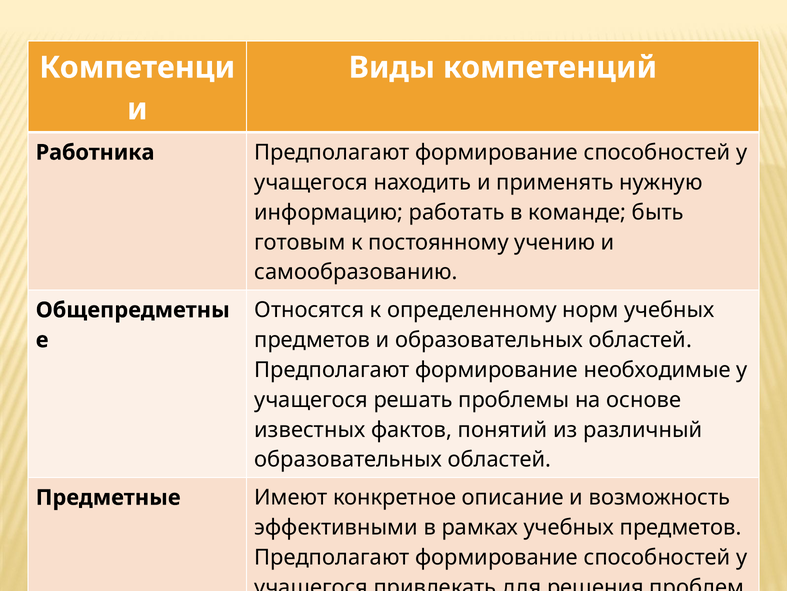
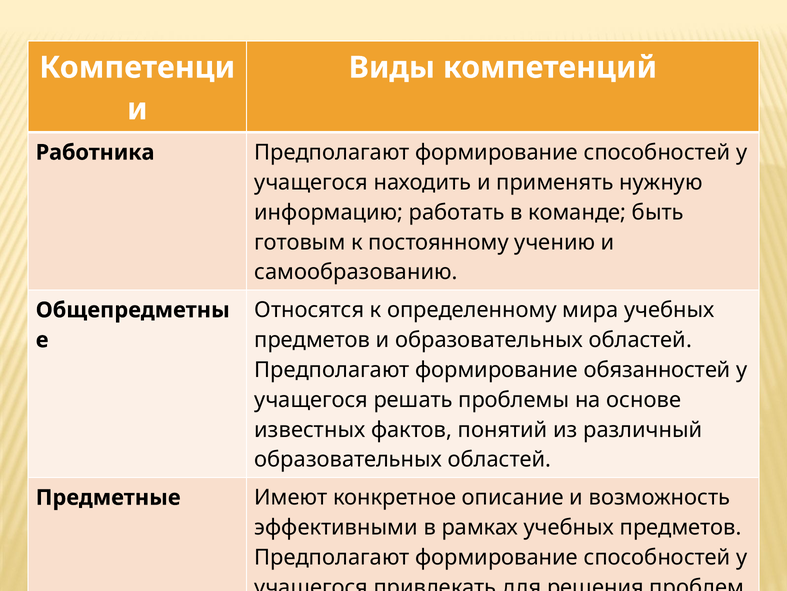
норм: норм -> мира
необходимые: необходимые -> обязанностей
